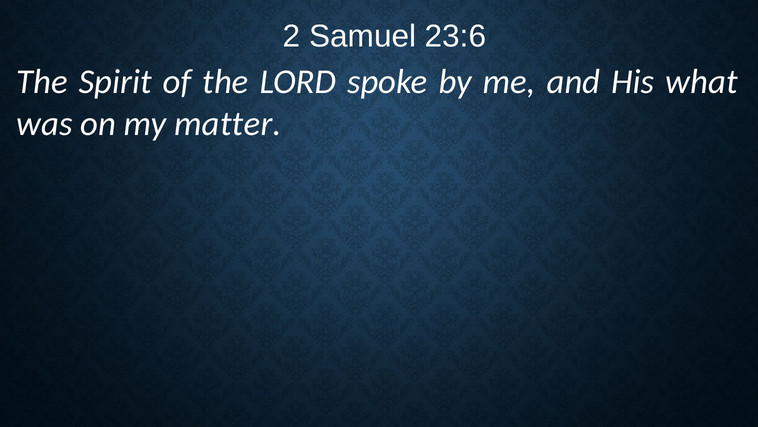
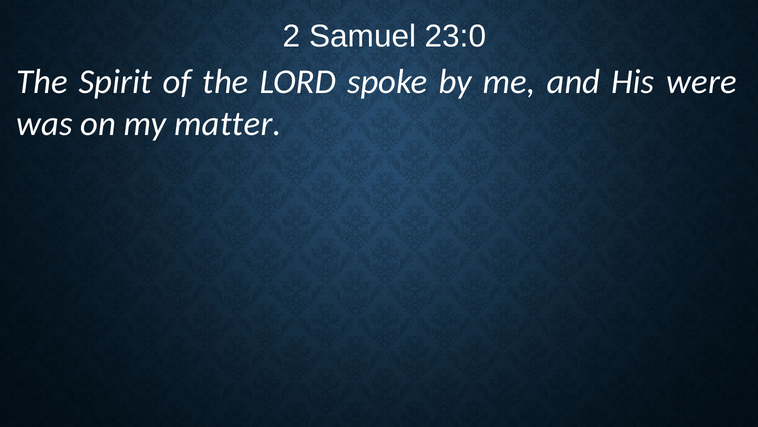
23:6: 23:6 -> 23:0
what: what -> were
